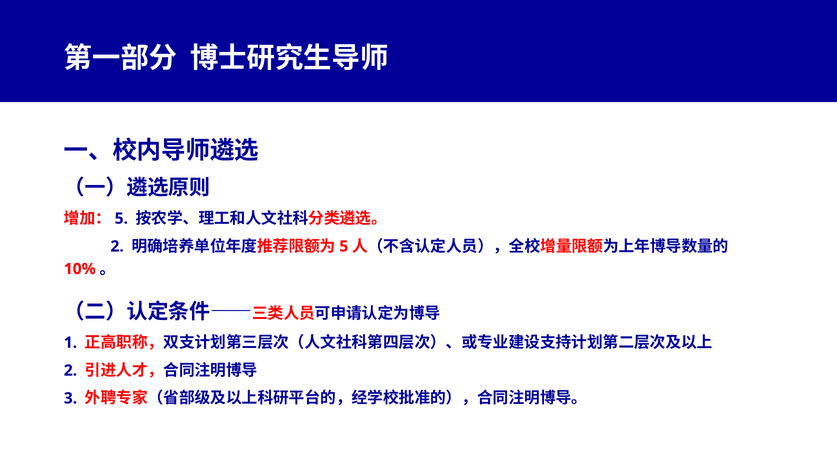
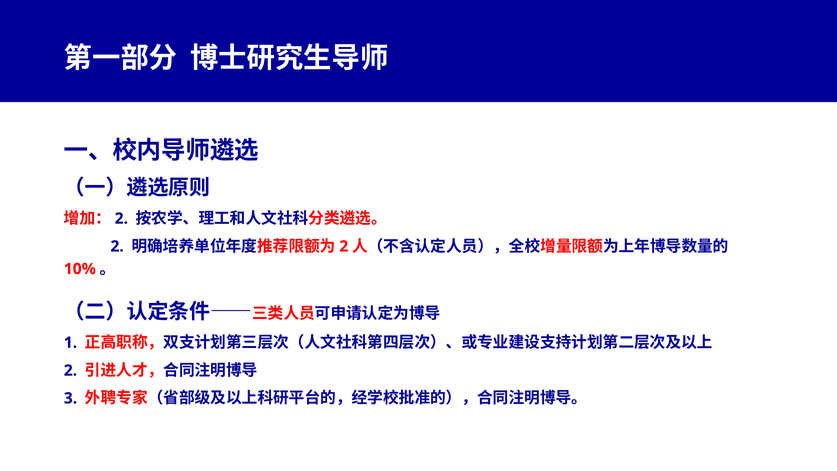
5 at (121, 218): 5 -> 2
5 at (344, 246): 5 -> 2
